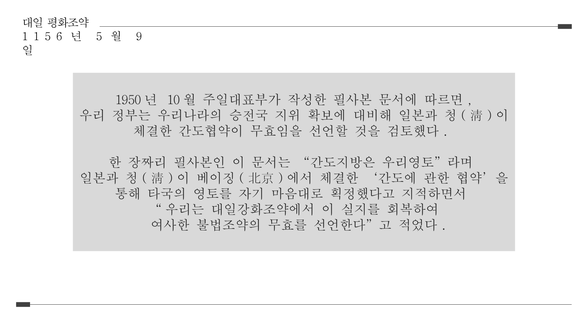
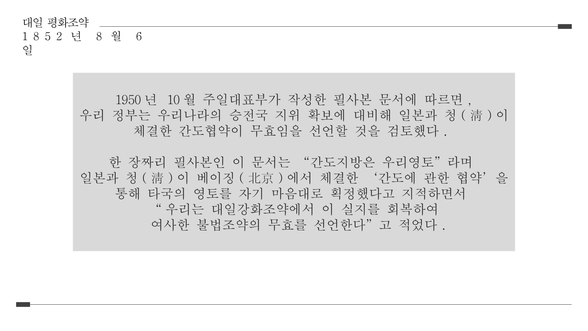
1 1: 1 -> 8
6: 6 -> 2
5 at (99, 37): 5 -> 8
9: 9 -> 6
